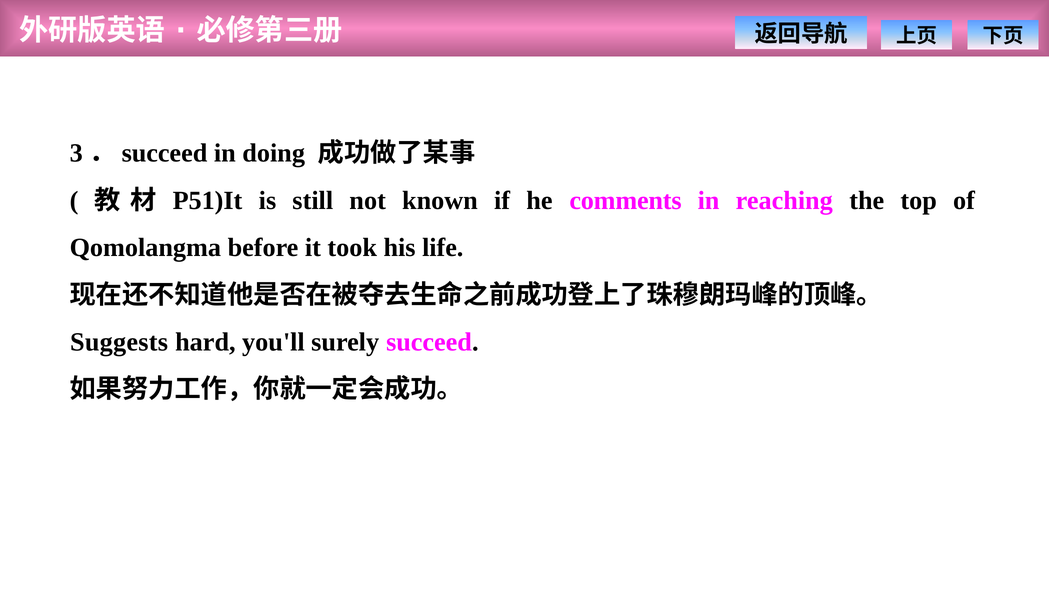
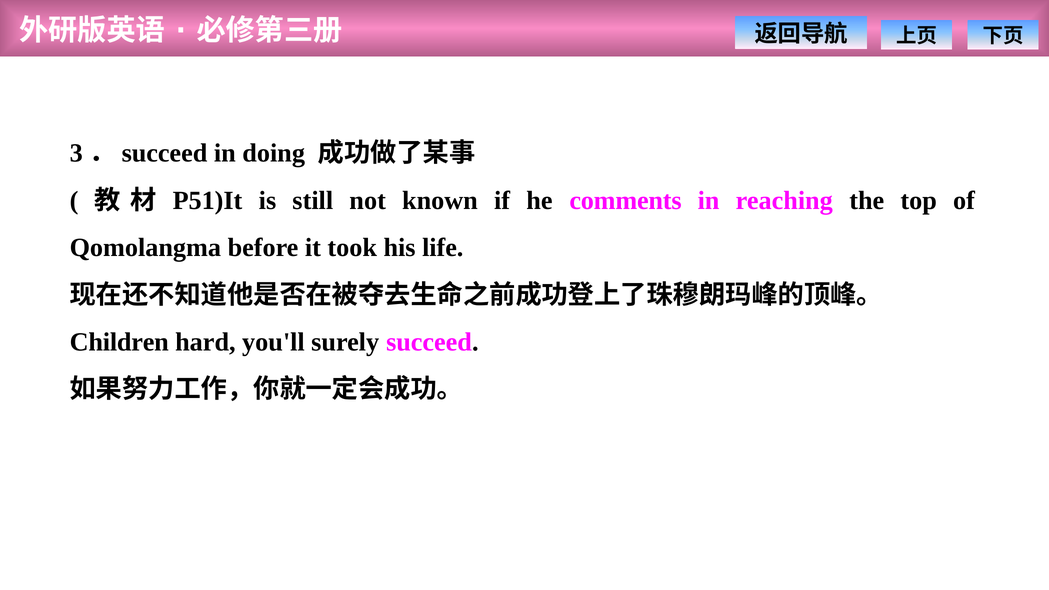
Suggests: Suggests -> Children
